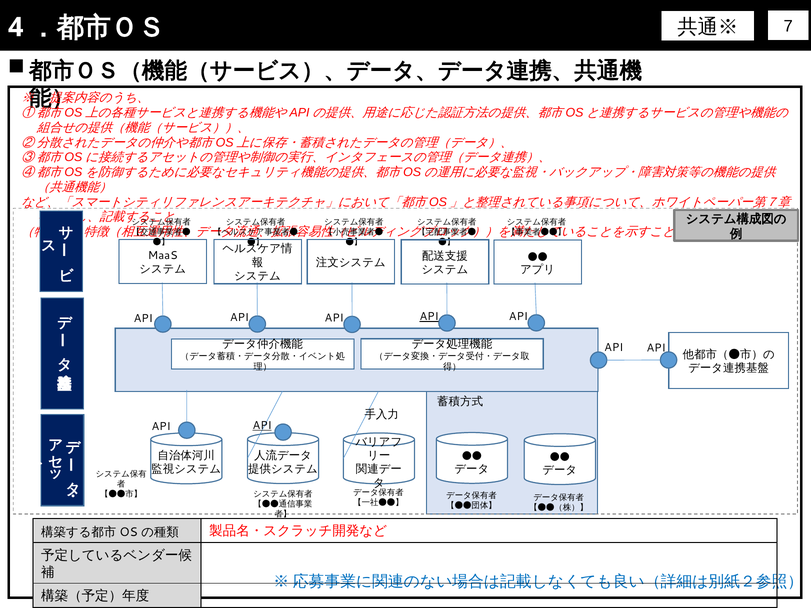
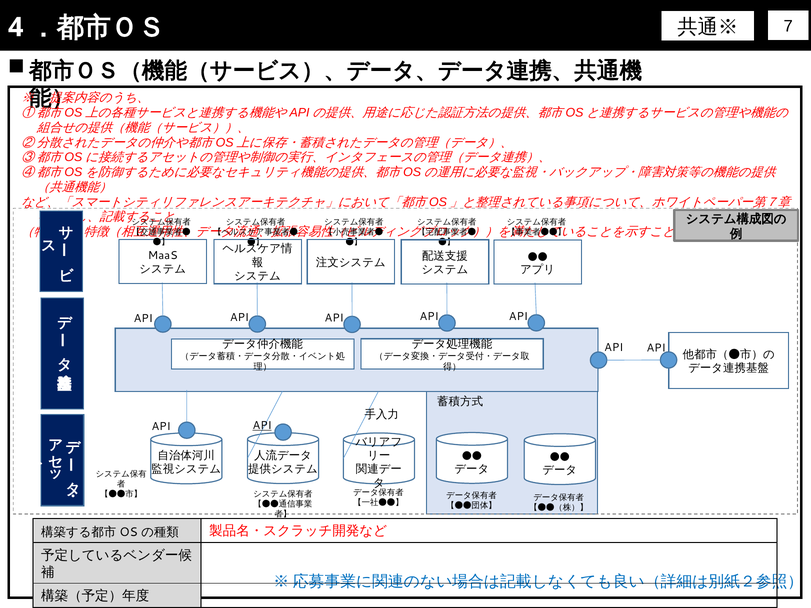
API at (429, 317) underline: present -> none
